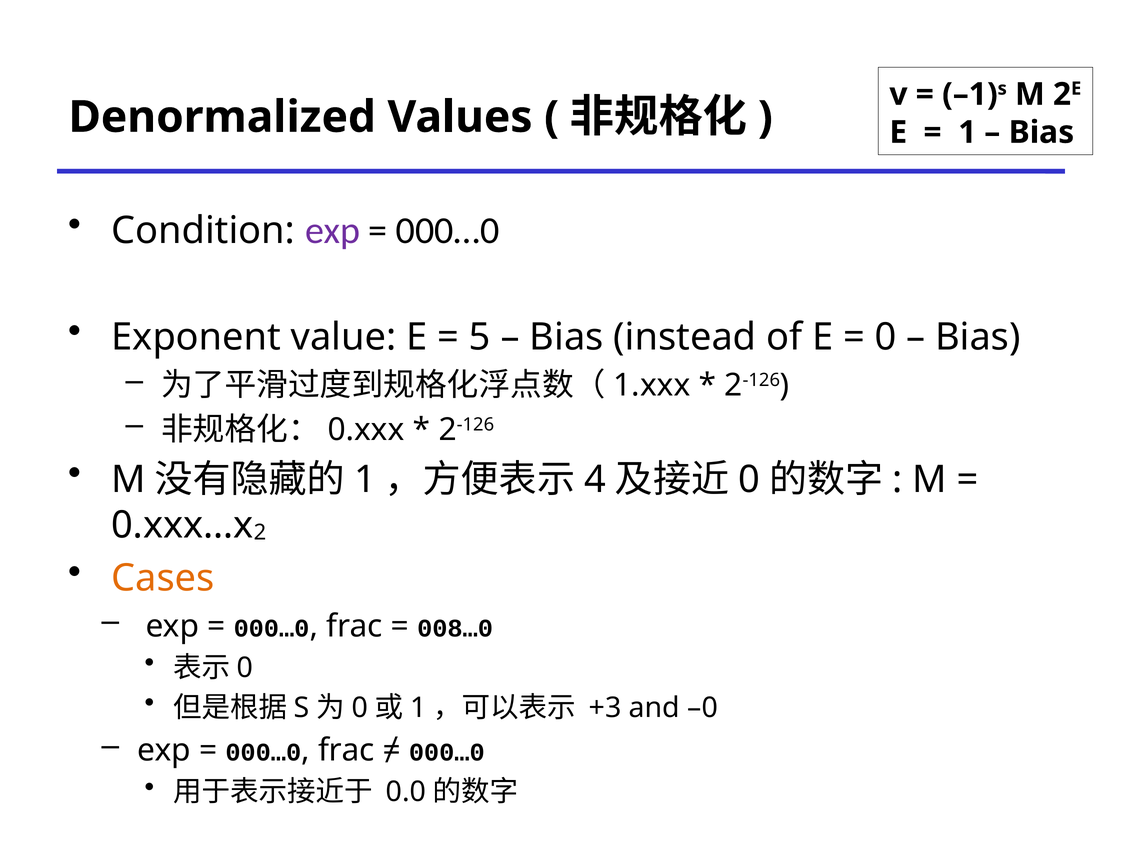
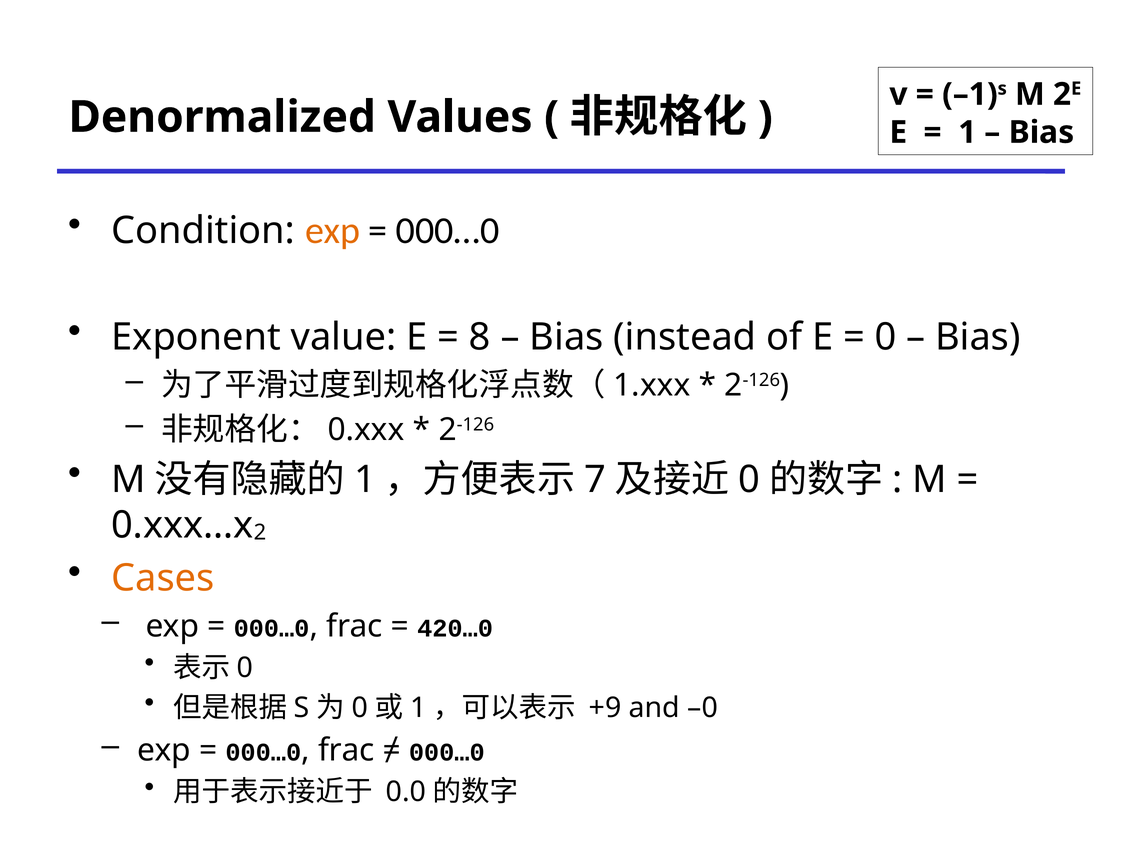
exp at (333, 231) colour: purple -> orange
5: 5 -> 8
4: 4 -> 7
008…0: 008…0 -> 420…0
+3: +3 -> +9
